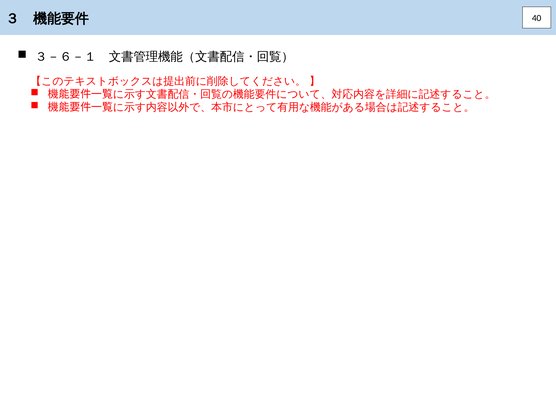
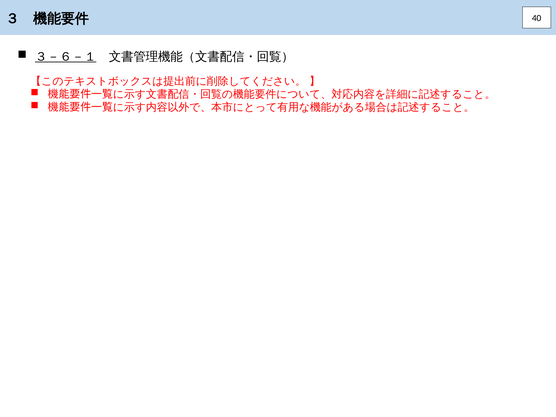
３－６－１ underline: none -> present
